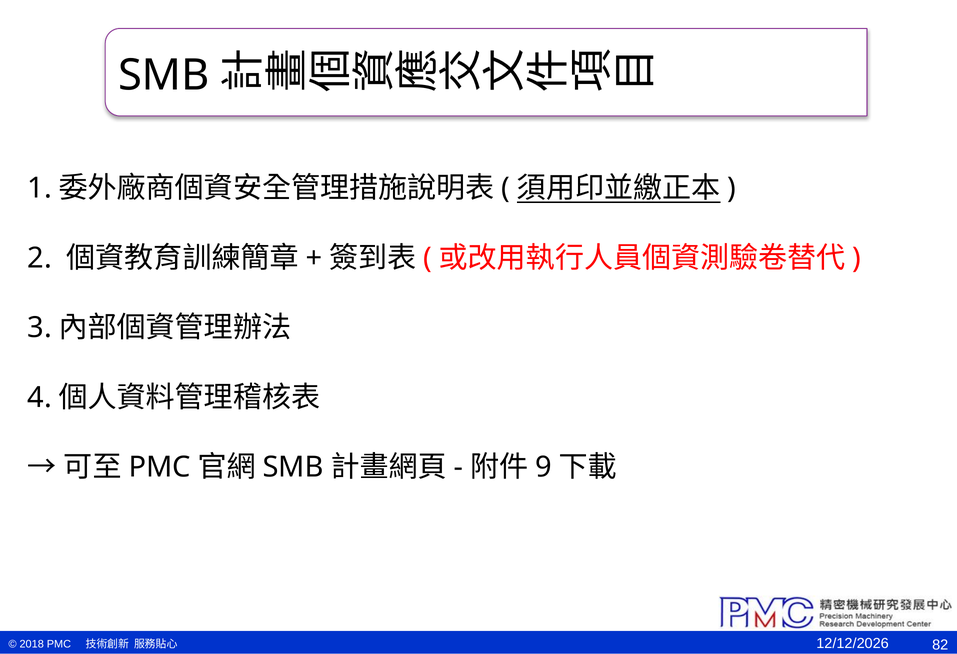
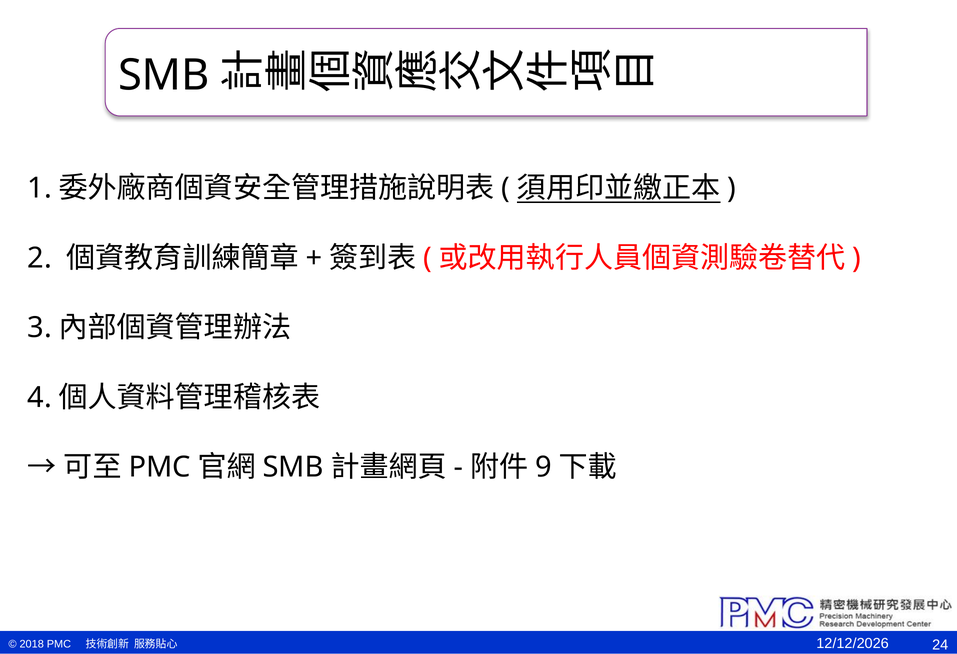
82: 82 -> 24
